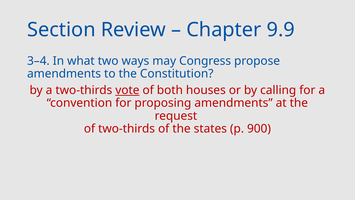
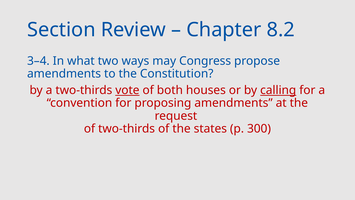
9.9: 9.9 -> 8.2
calling underline: none -> present
900: 900 -> 300
